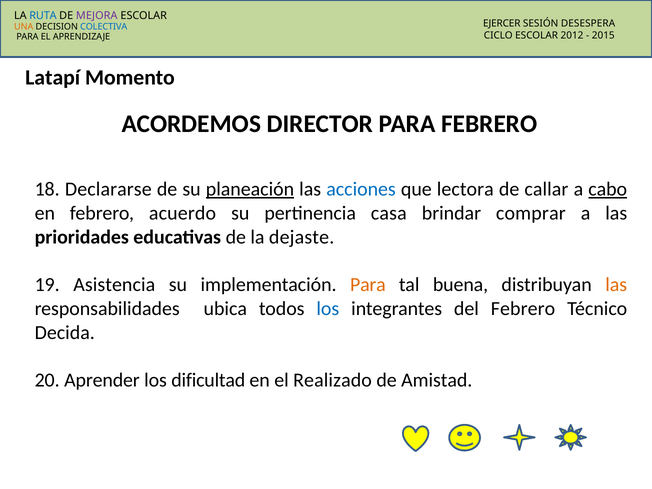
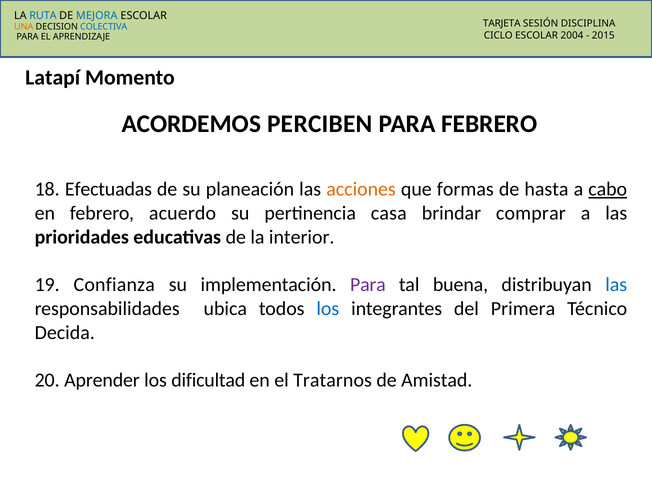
MEJORA colour: purple -> blue
EJERCER: EJERCER -> TARJETA
DESESPERA: DESESPERA -> DISCIPLINA
2012: 2012 -> 2004
DIRECTOR: DIRECTOR -> PERCIBEN
Declararse: Declararse -> Efectuadas
planeación underline: present -> none
acciones colour: blue -> orange
lectora: lectora -> formas
callar: callar -> hasta
dejaste: dejaste -> interior
Asistencia: Asistencia -> Confianza
Para at (368, 285) colour: orange -> purple
las at (616, 285) colour: orange -> blue
del Febrero: Febrero -> Primera
Realizado: Realizado -> Tratarnos
